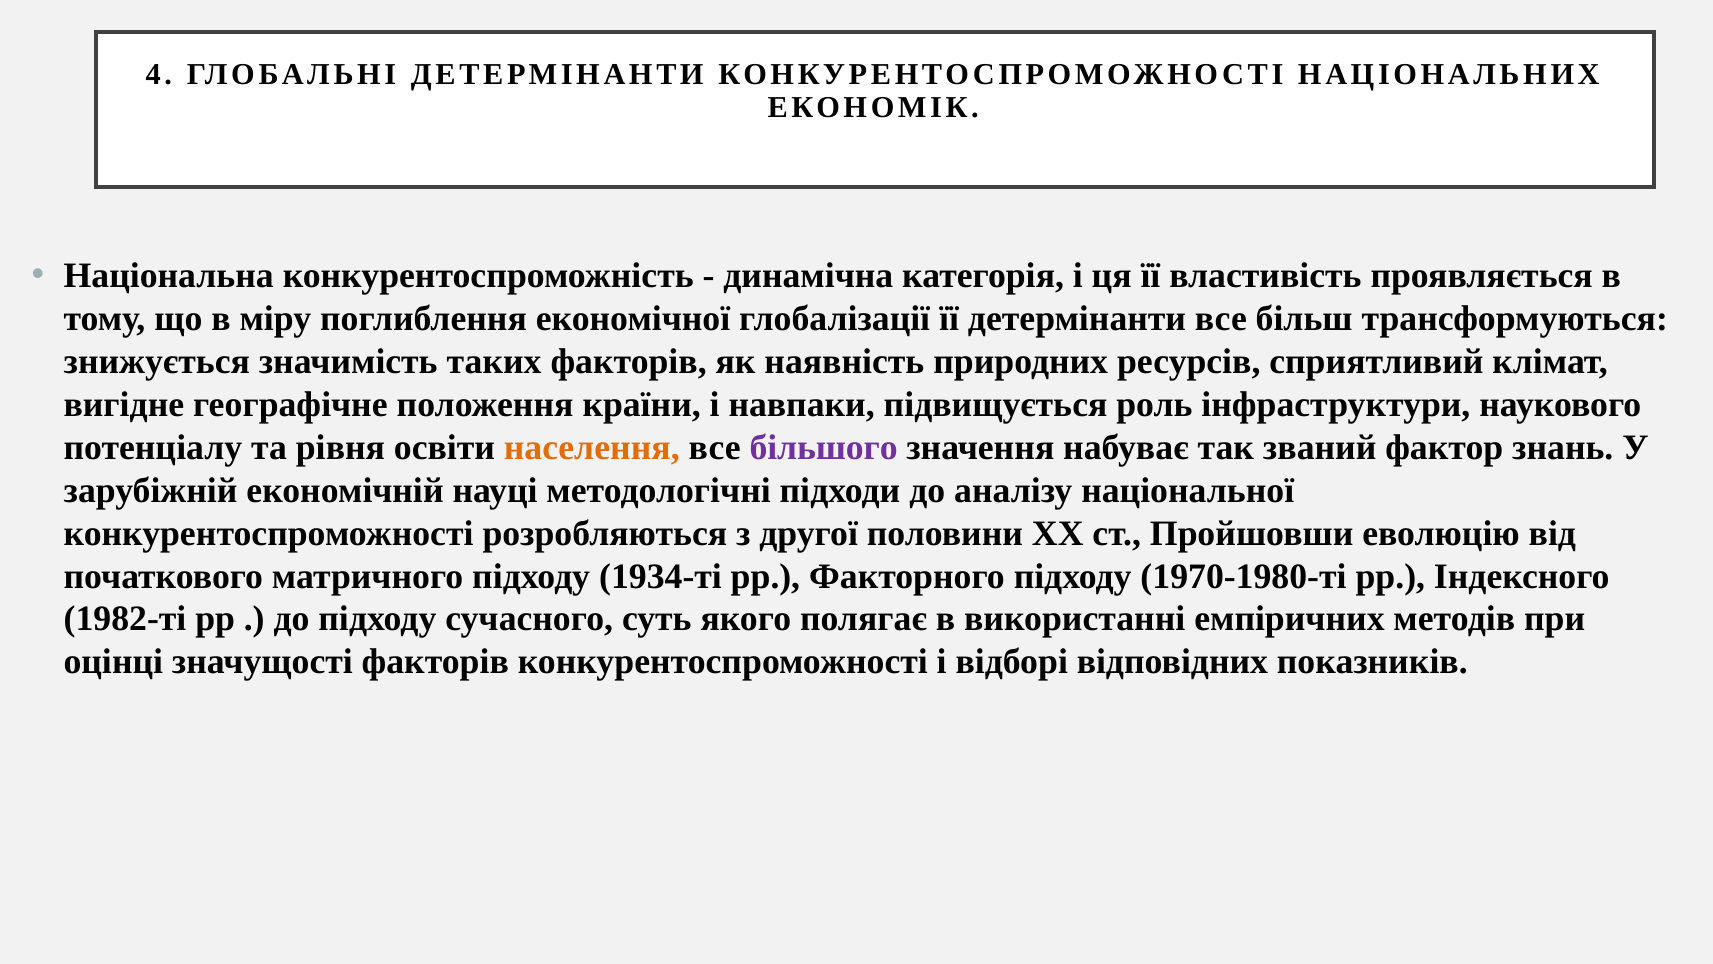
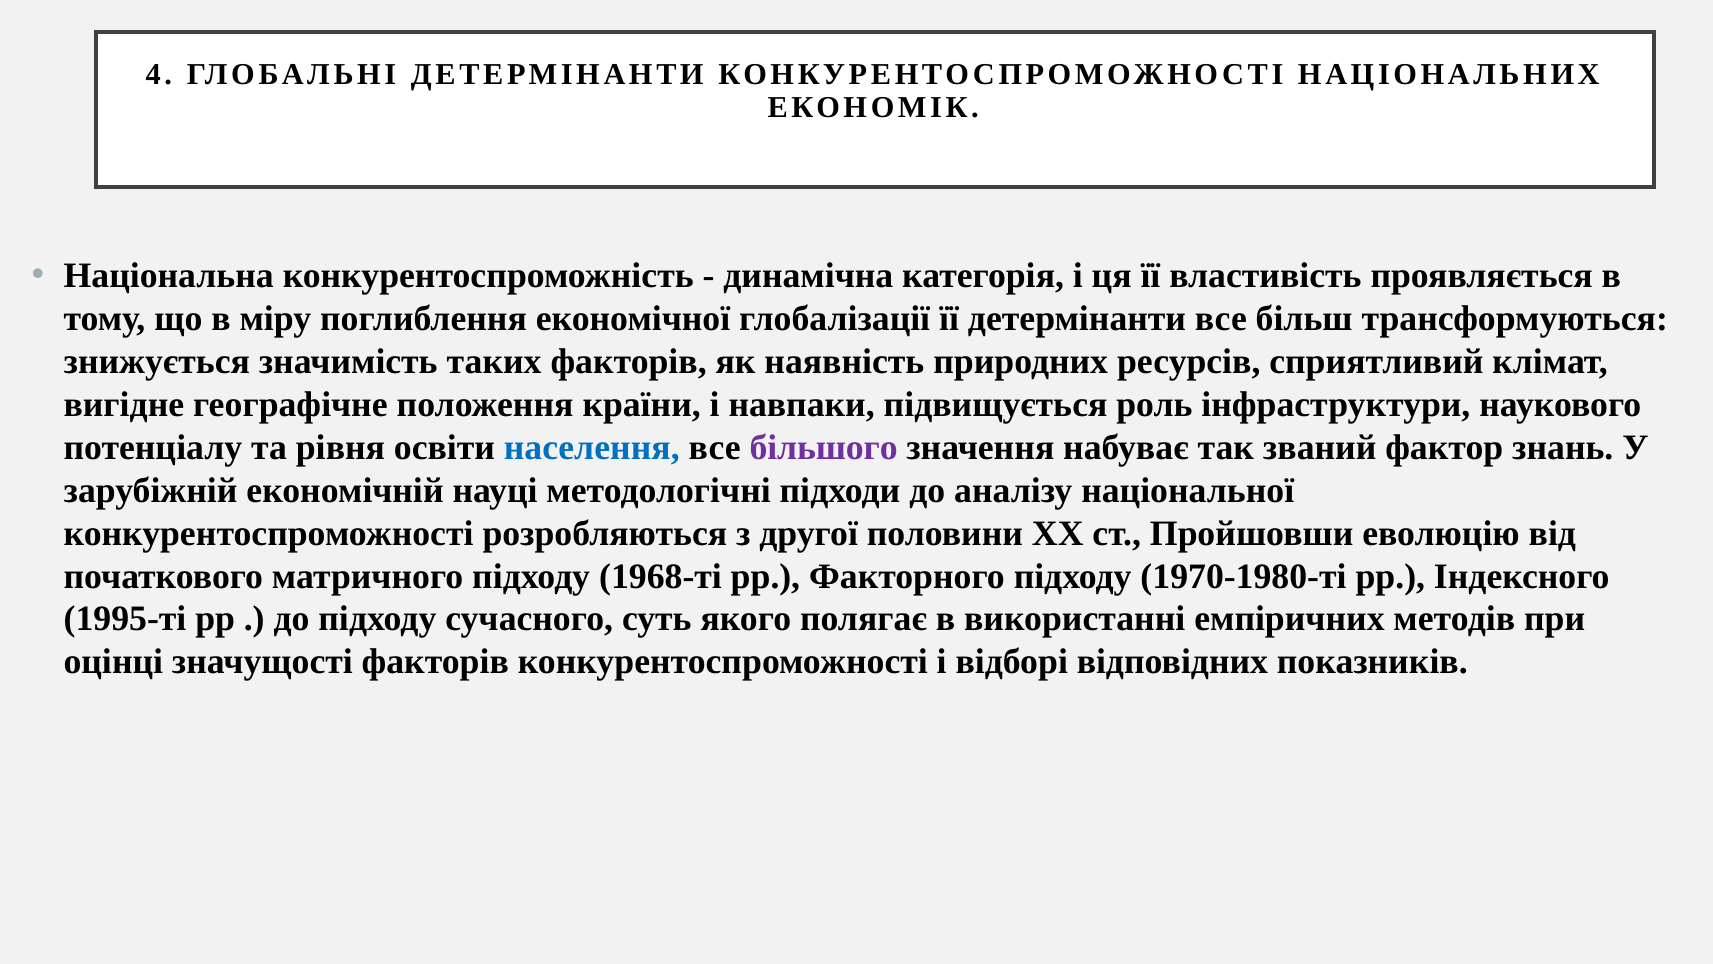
населення colour: orange -> blue
1934-ті: 1934-ті -> 1968-ті
1982-ті: 1982-ті -> 1995-ті
